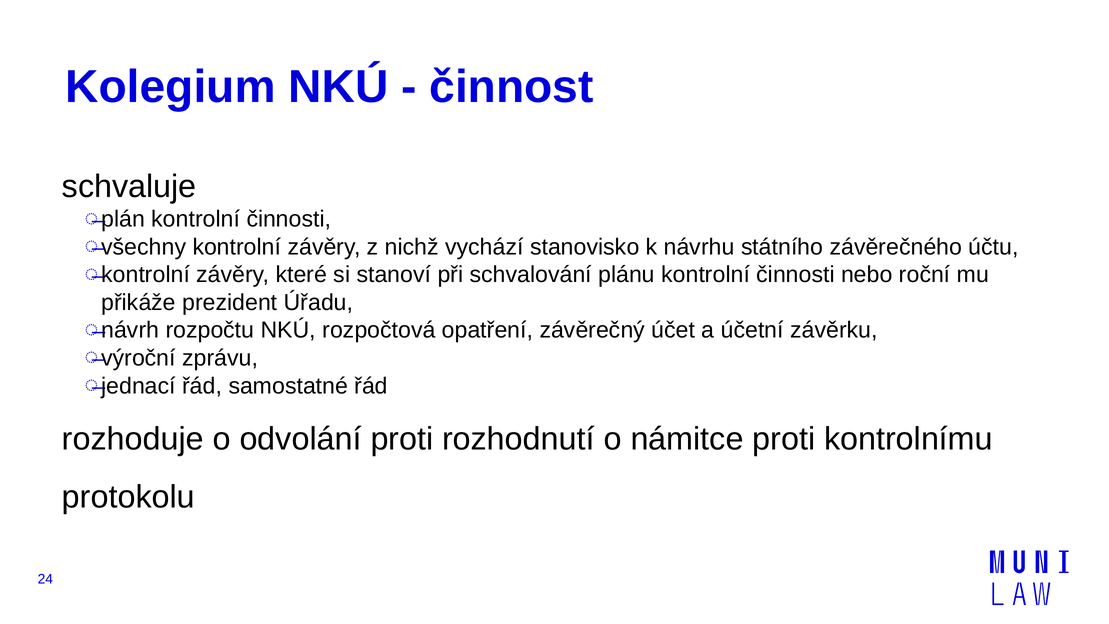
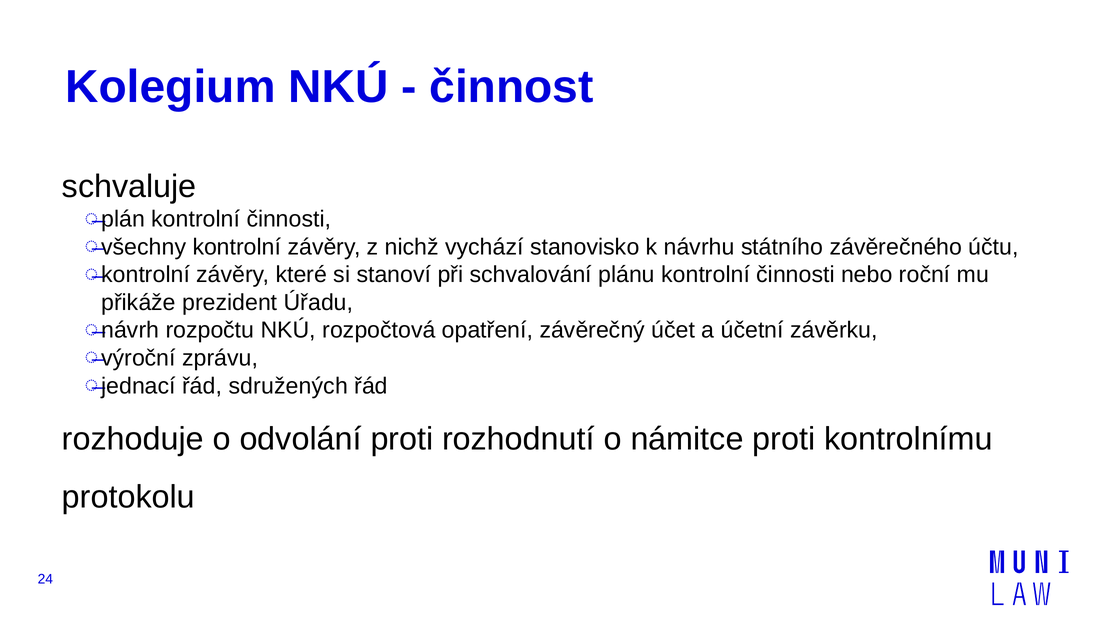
samostatné: samostatné -> sdružených
